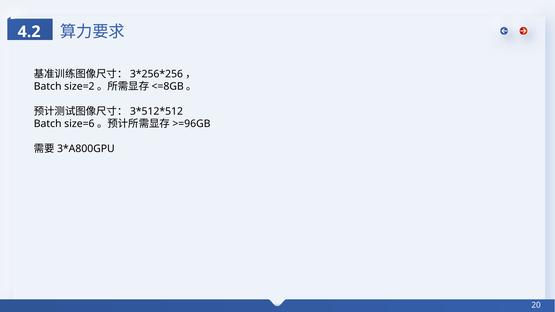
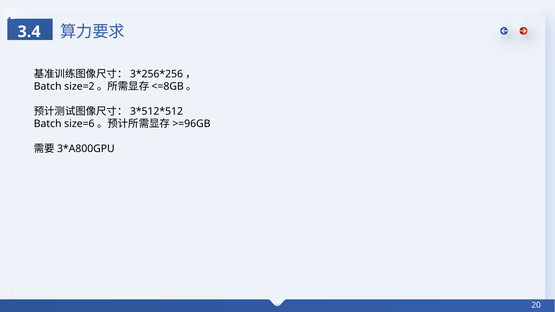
4.2: 4.2 -> 3.4
